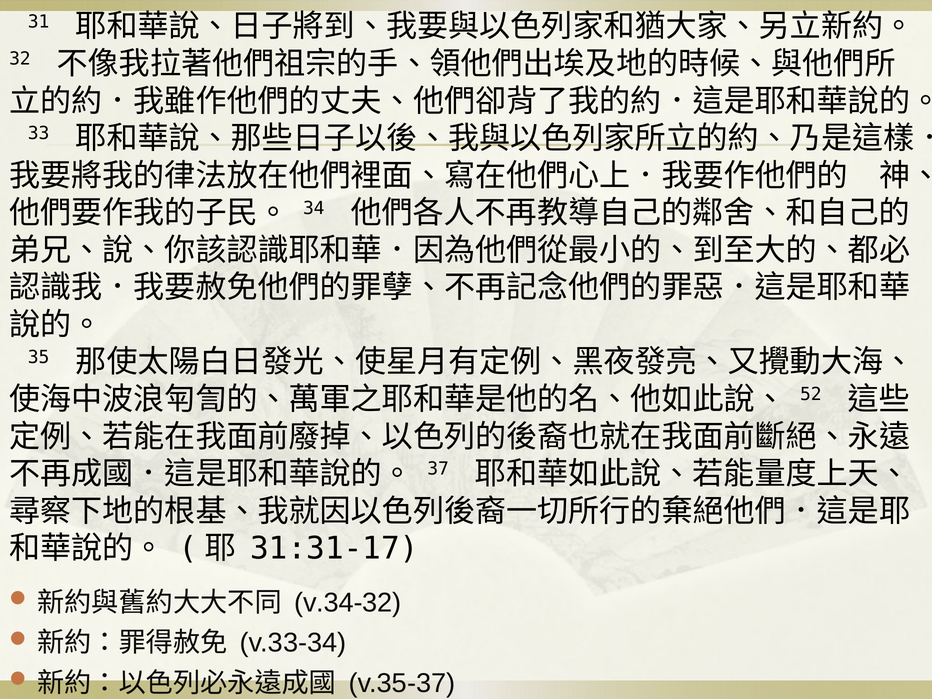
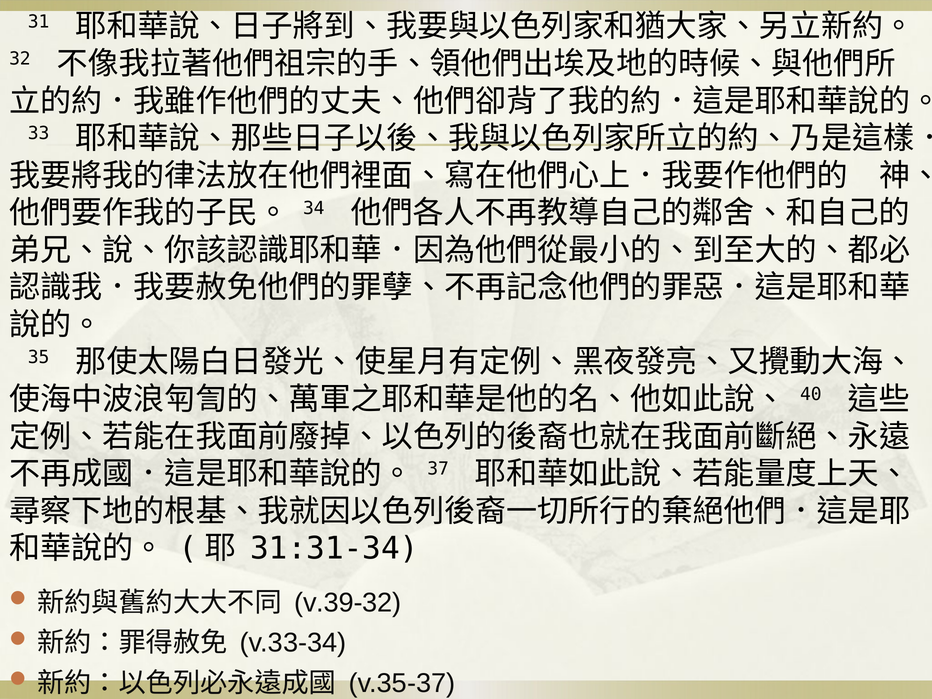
52: 52 -> 40
31:31-17: 31:31-17 -> 31:31-34
v.34-32: v.34-32 -> v.39-32
